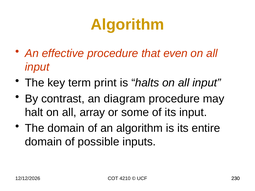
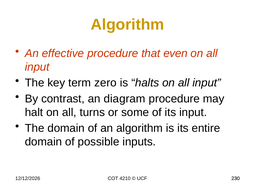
print: print -> zero
array: array -> turns
